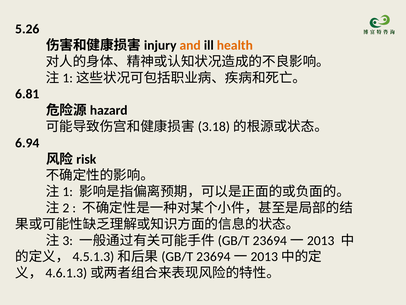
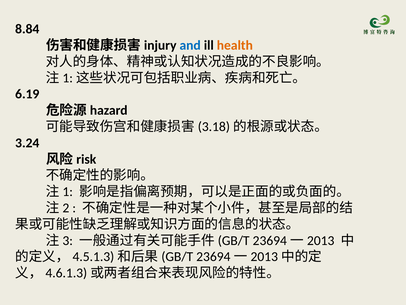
5.26: 5.26 -> 8.84
and colour: orange -> blue
6.81: 6.81 -> 6.19
6.94: 6.94 -> 3.24
